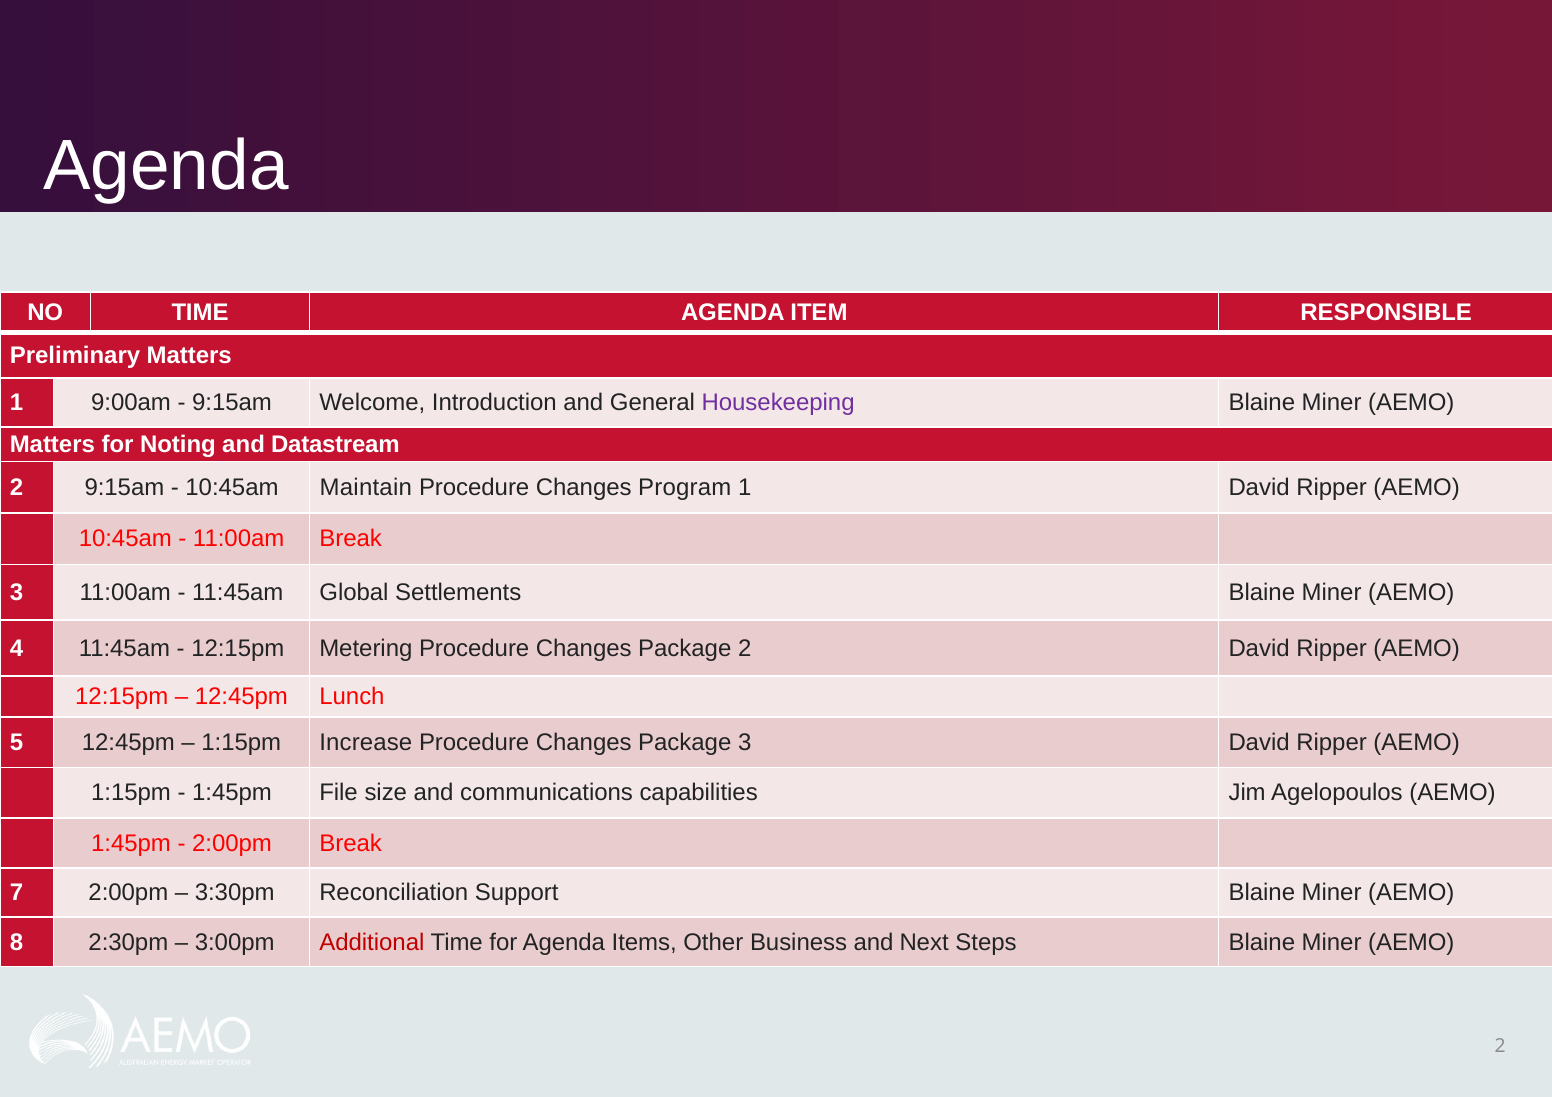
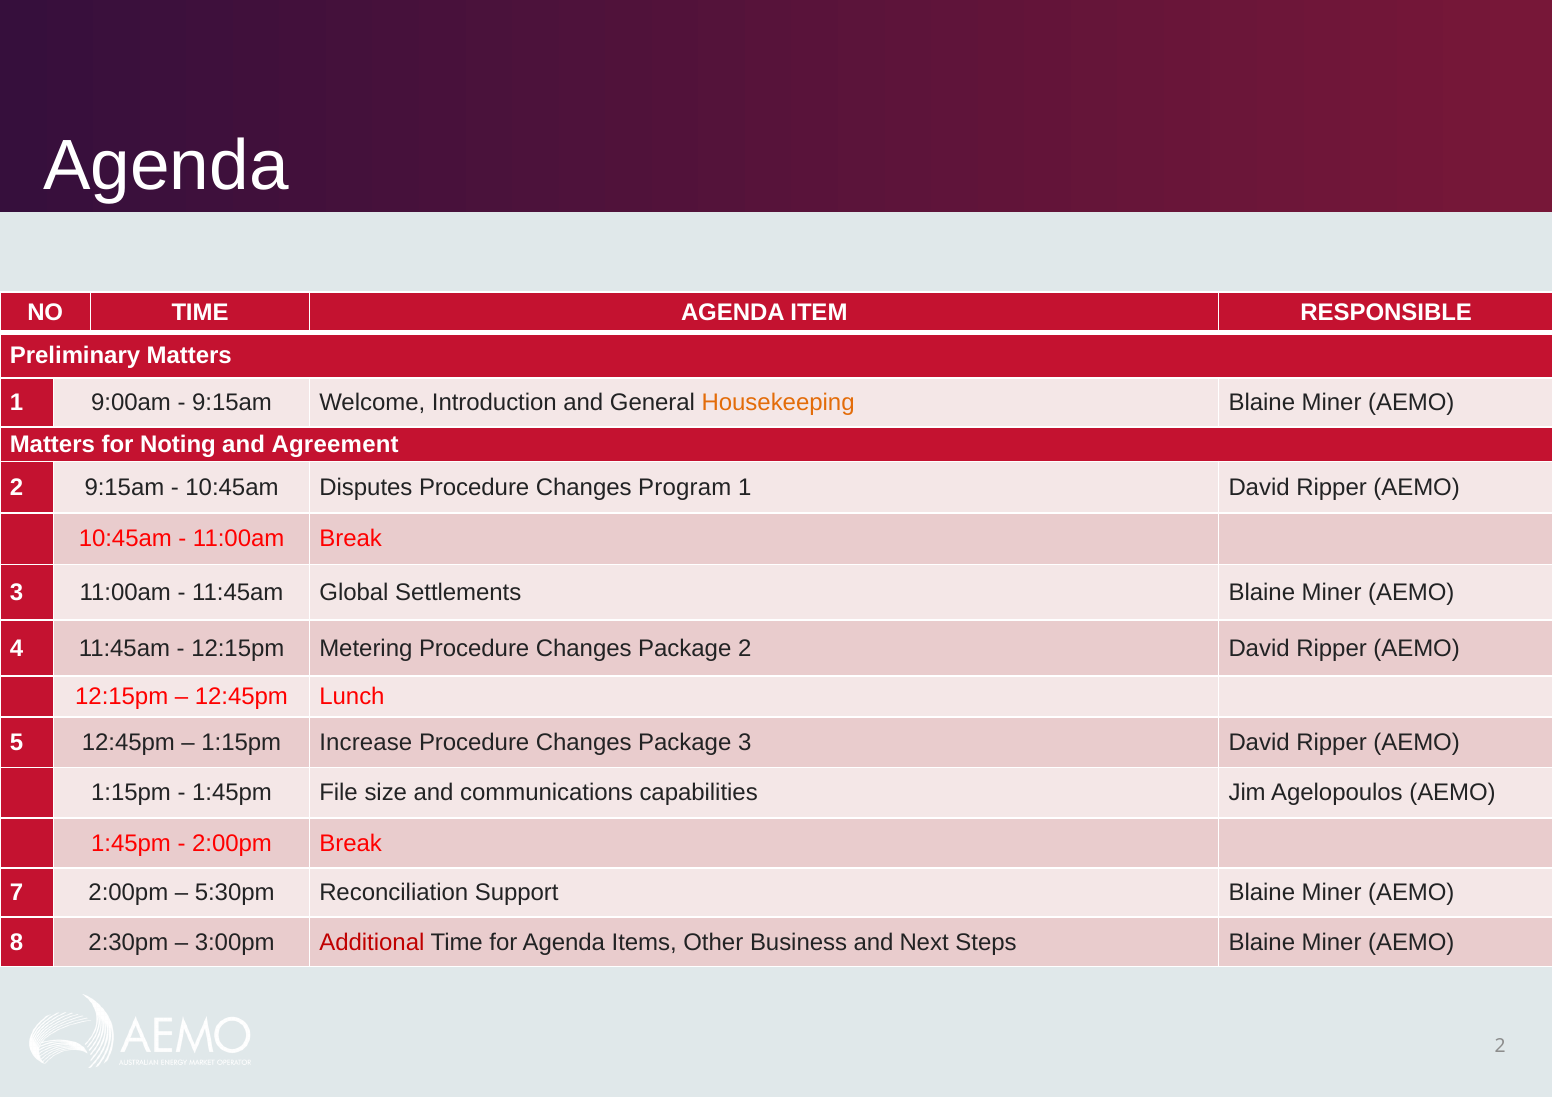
Housekeeping colour: purple -> orange
Datastream: Datastream -> Agreement
Maintain: Maintain -> Disputes
3:30pm: 3:30pm -> 5:30pm
